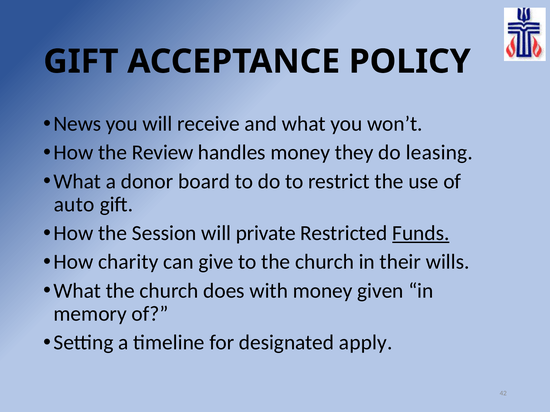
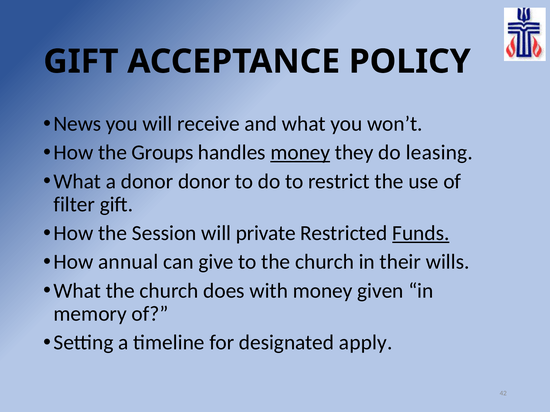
Review: Review -> Groups
money at (300, 153) underline: none -> present
donor board: board -> donor
auto: auto -> filter
charity: charity -> annual
